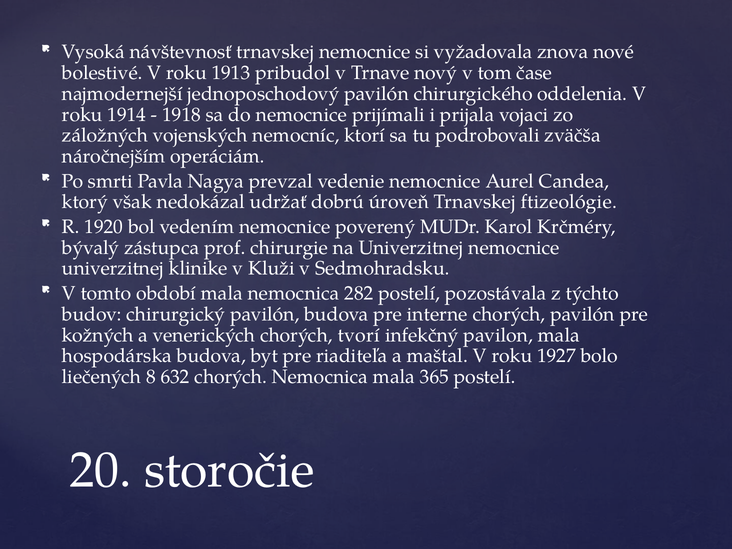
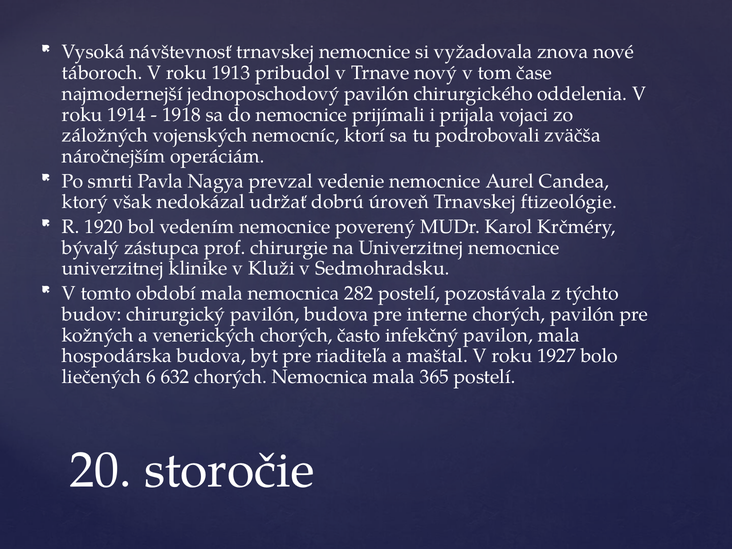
bolestivé: bolestivé -> táboroch
tvorí: tvorí -> často
8: 8 -> 6
